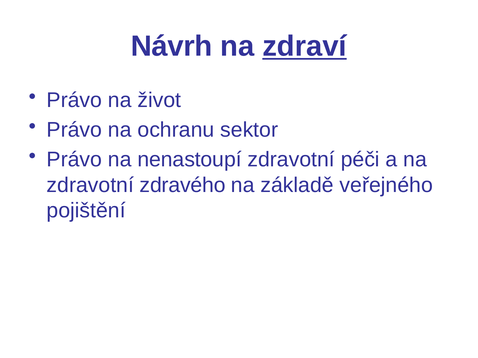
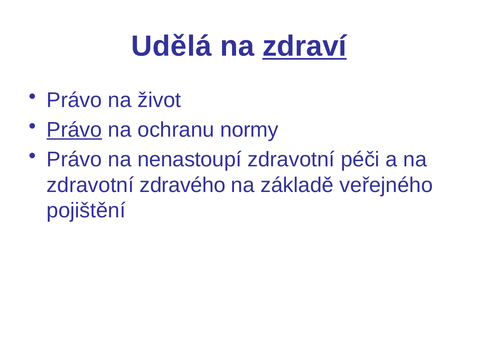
Návrh: Návrh -> Udělá
Právo at (74, 130) underline: none -> present
sektor: sektor -> normy
